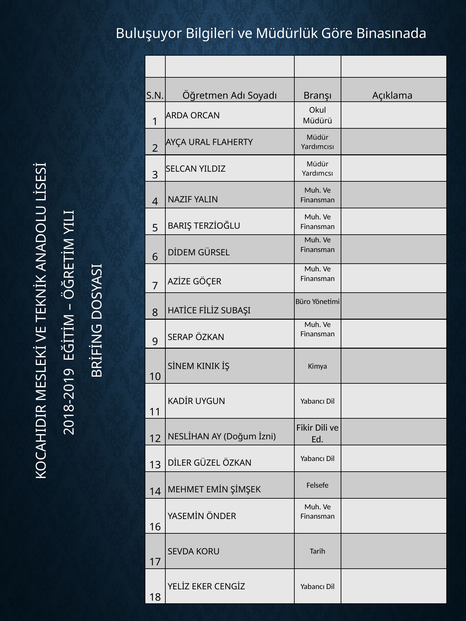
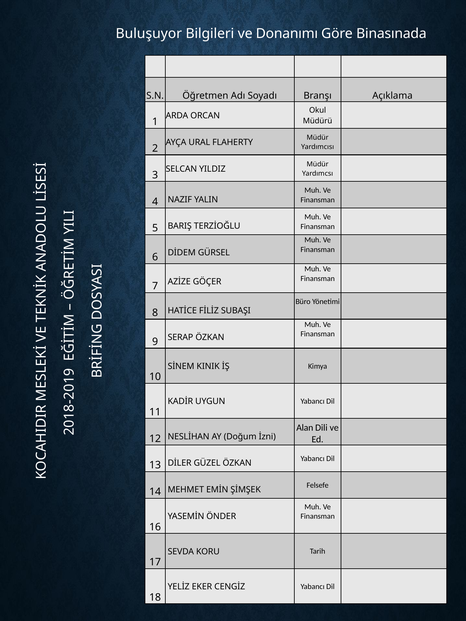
Müdürlük: Müdürlük -> Donanımı
Fikir: Fikir -> Alan
